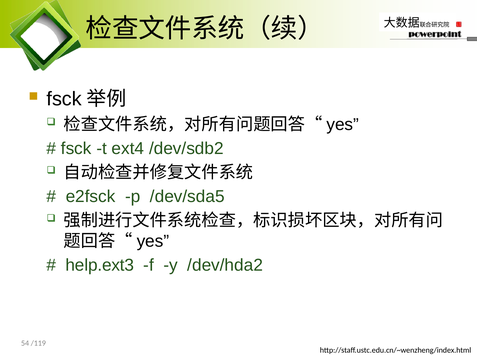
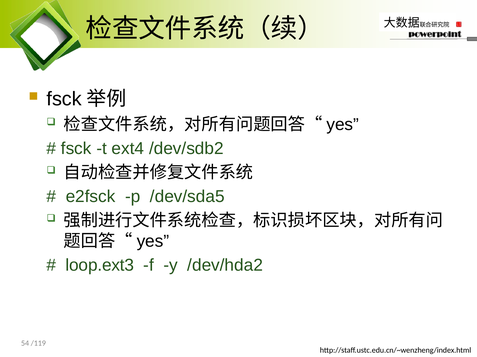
help.ext3: help.ext3 -> loop.ext3
